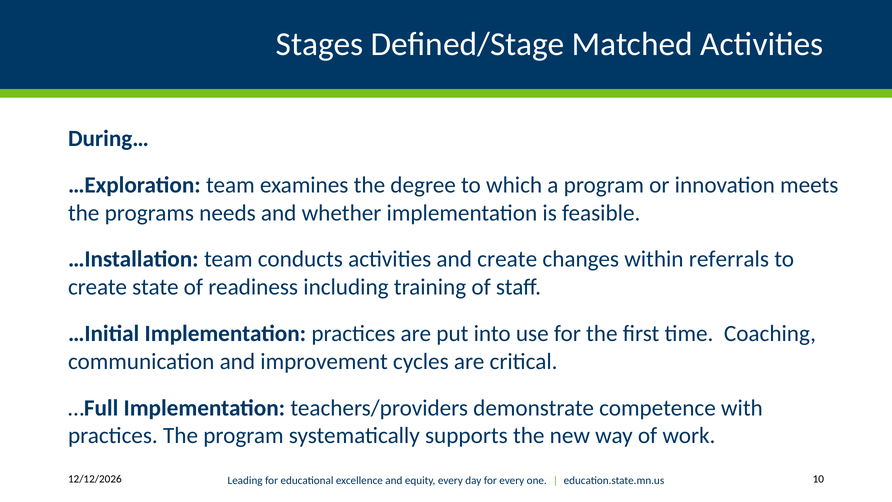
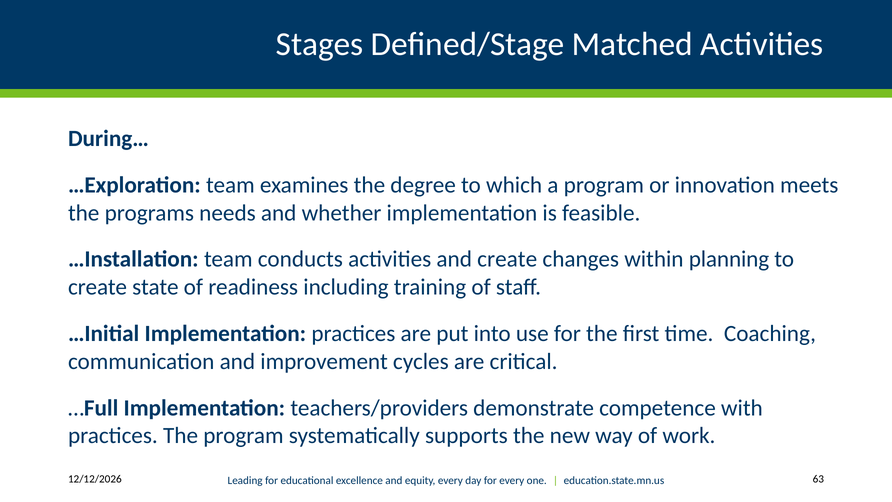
referrals: referrals -> planning
10: 10 -> 63
